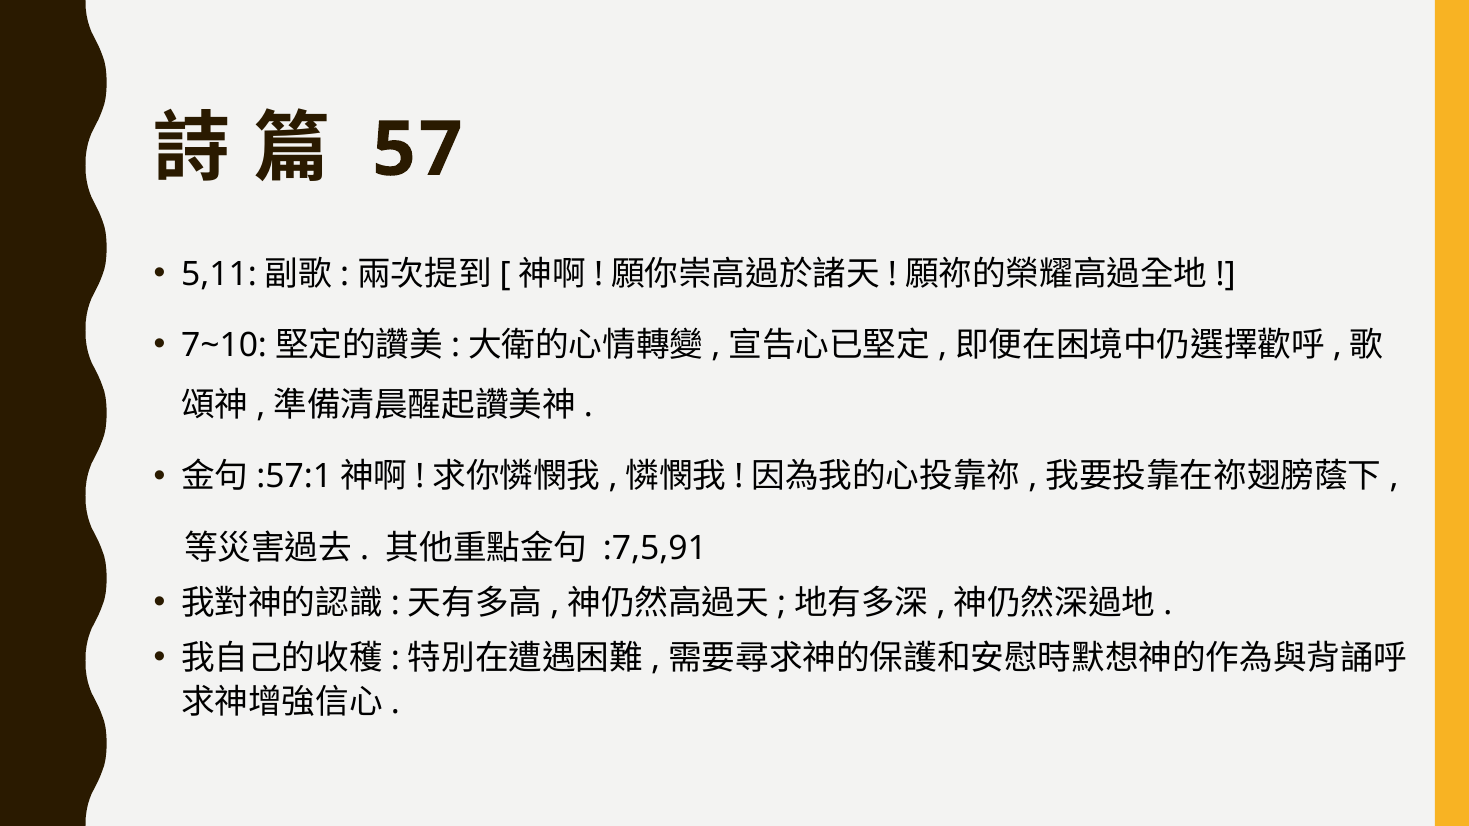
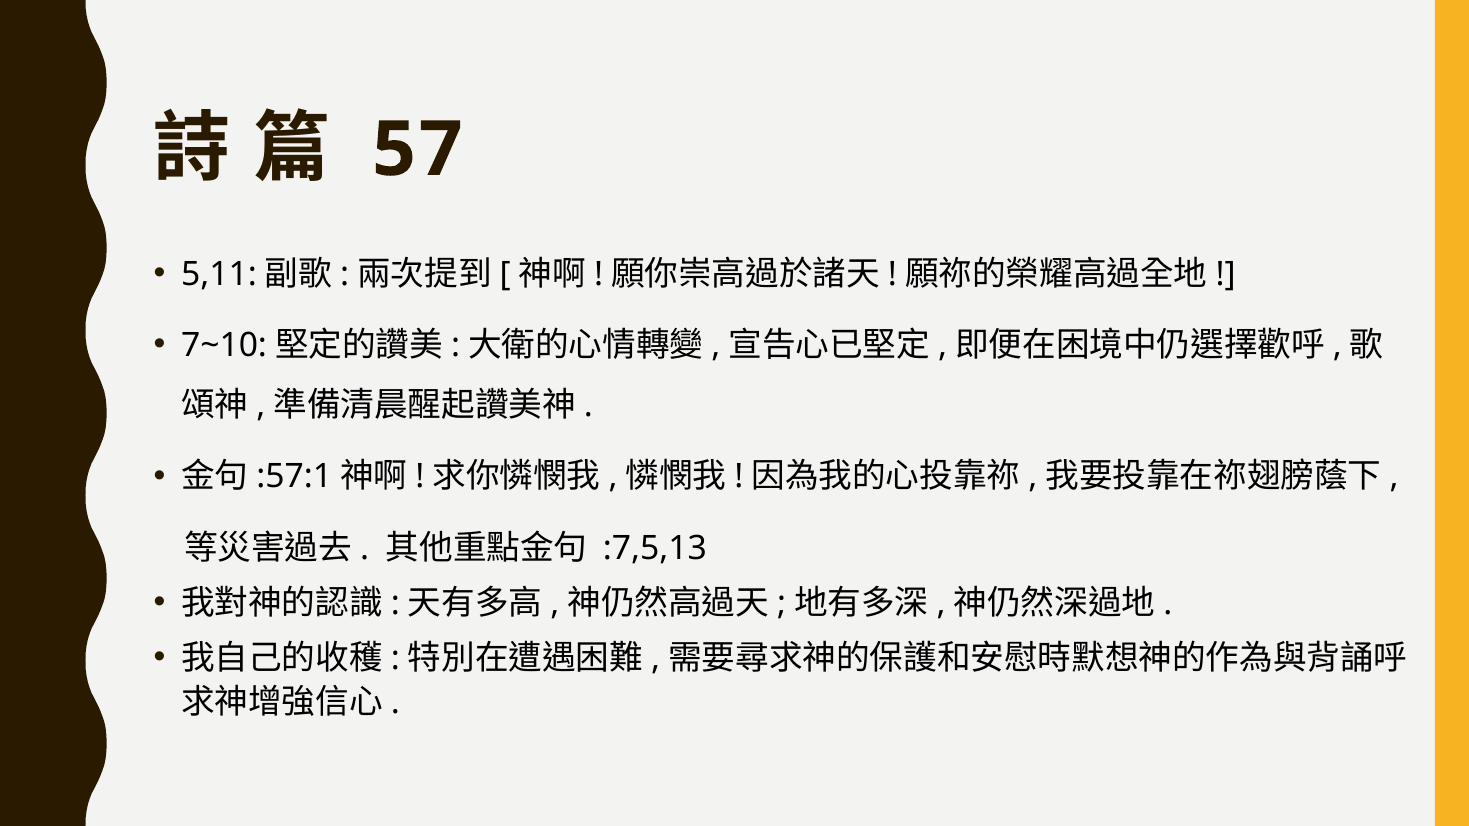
:7,5,91: :7,5,91 -> :7,5,13
